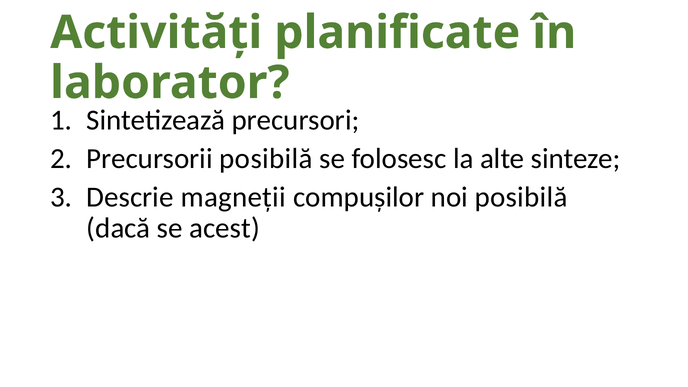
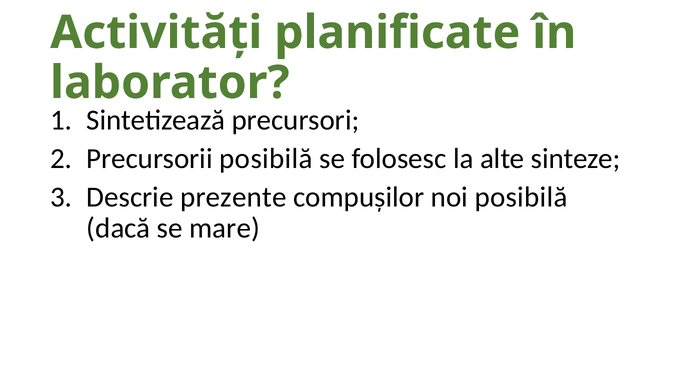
magneții: magneții -> prezente
acest: acest -> mare
